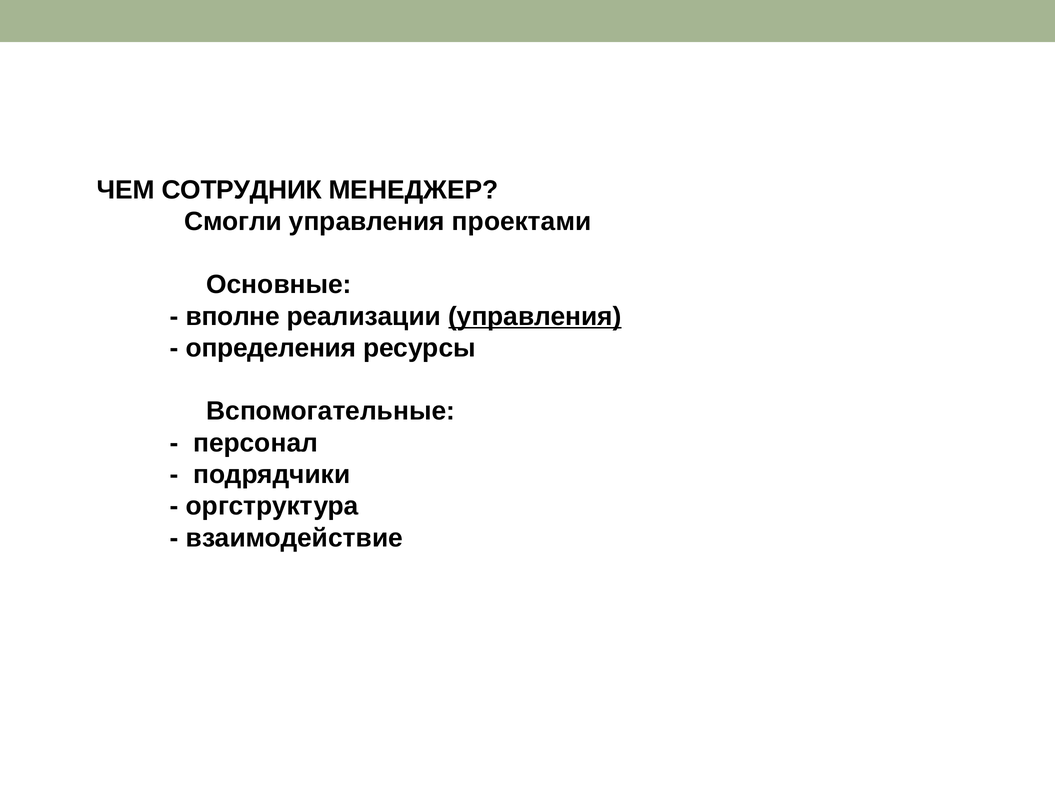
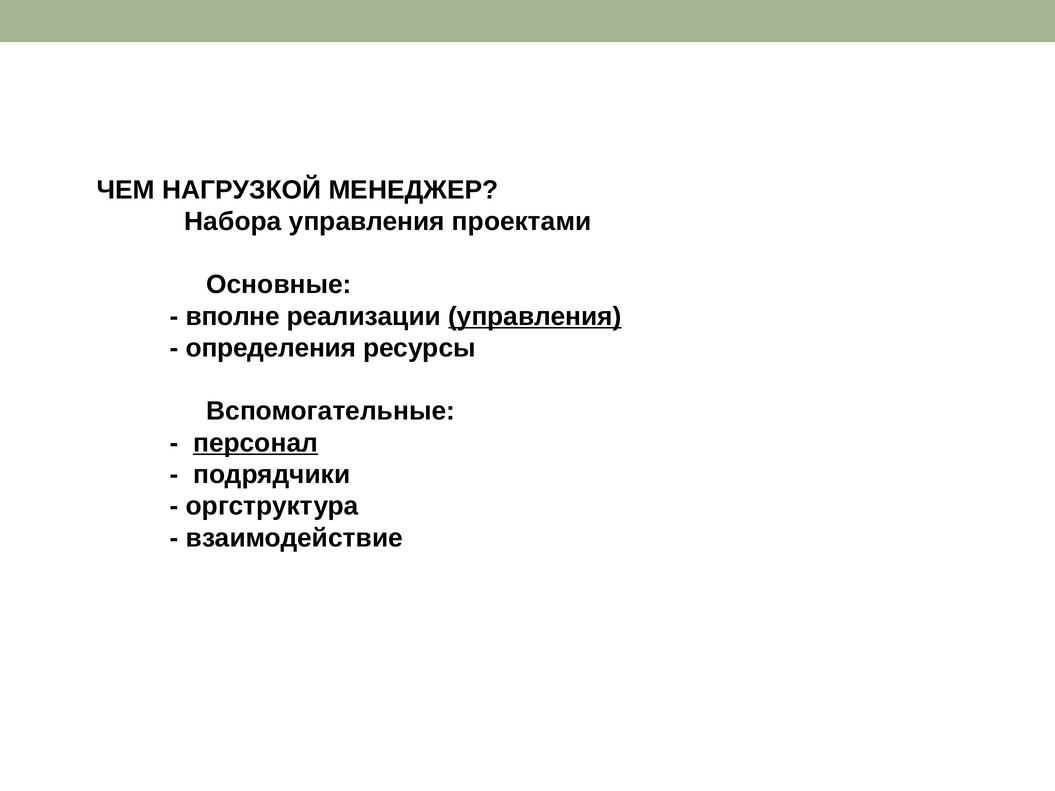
СОТРУДНИК: СОТРУДНИК -> НАГРУЗКОЙ
Смогли: Смогли -> Набора
персонал at (256, 443) underline: none -> present
